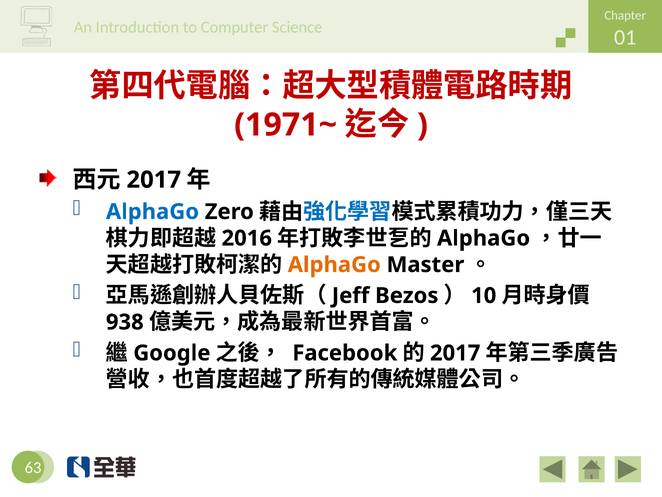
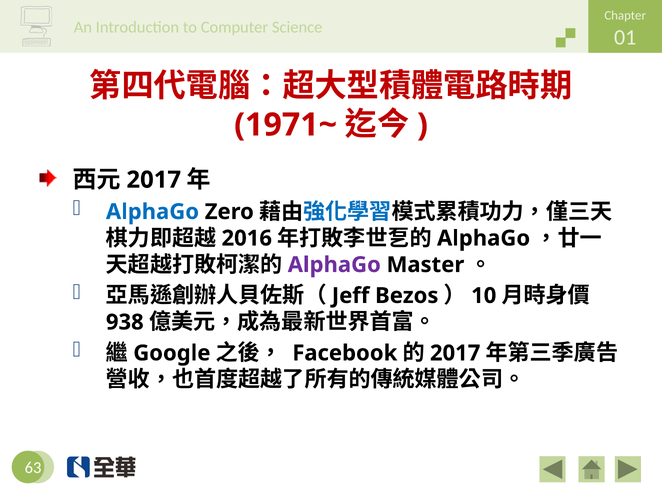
AlphaGo at (334, 265) colour: orange -> purple
